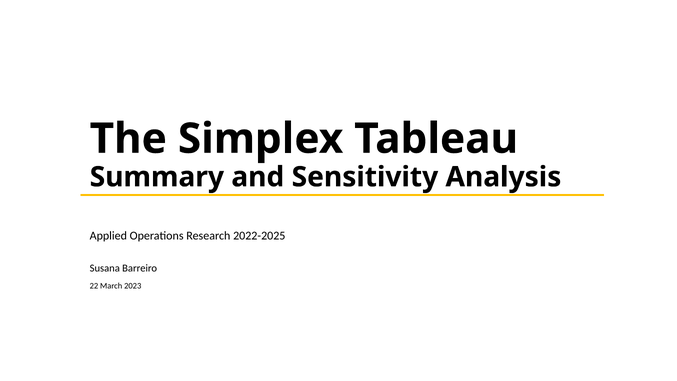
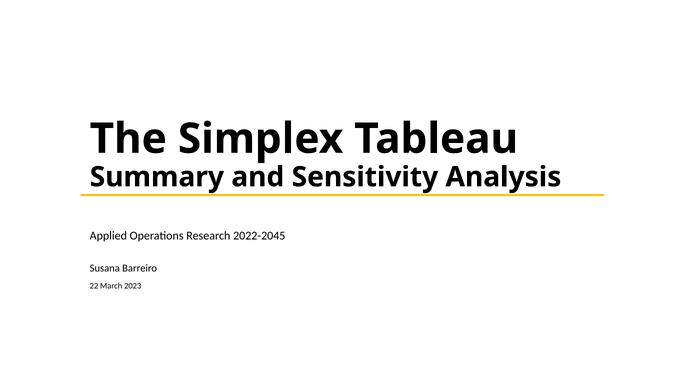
2022-2025: 2022-2025 -> 2022-2045
